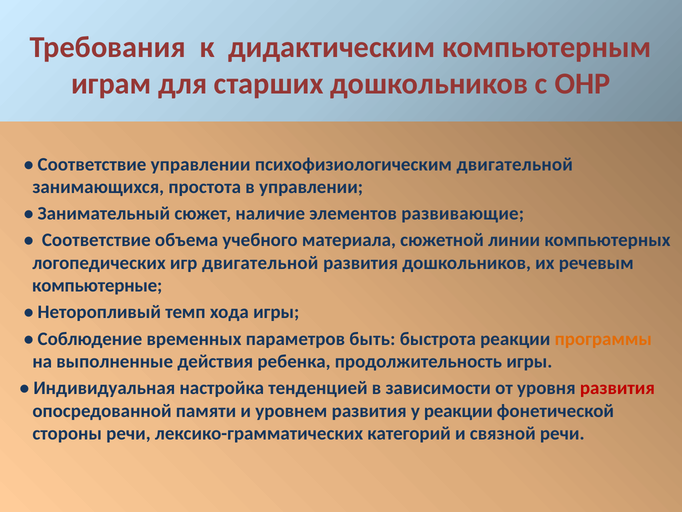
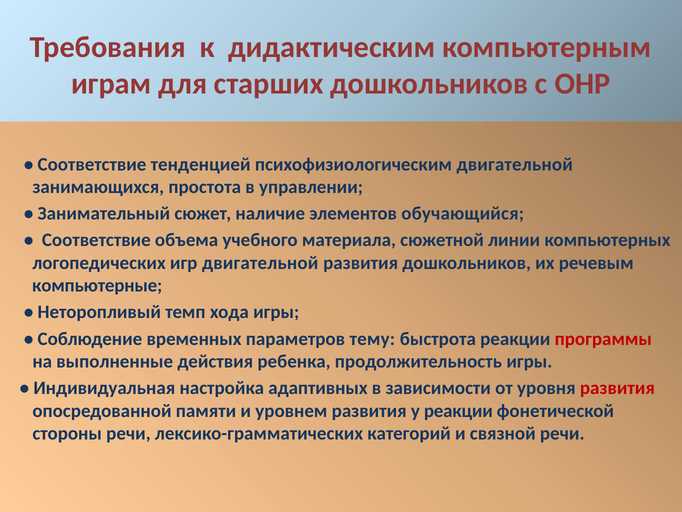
Соответствие управлении: управлении -> тенденцией
развивающие: развивающие -> обучающийся
быть: быть -> тему
программы colour: orange -> red
тенденцией: тенденцией -> адаптивных
